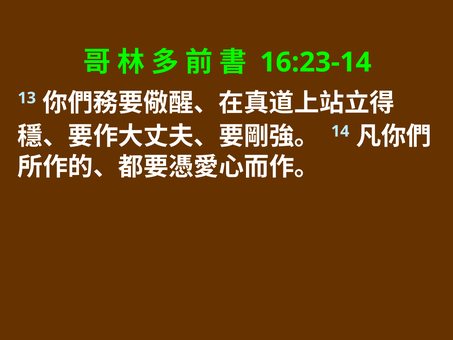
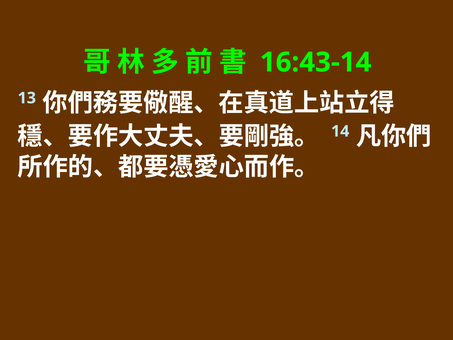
16:23-14: 16:23-14 -> 16:43-14
